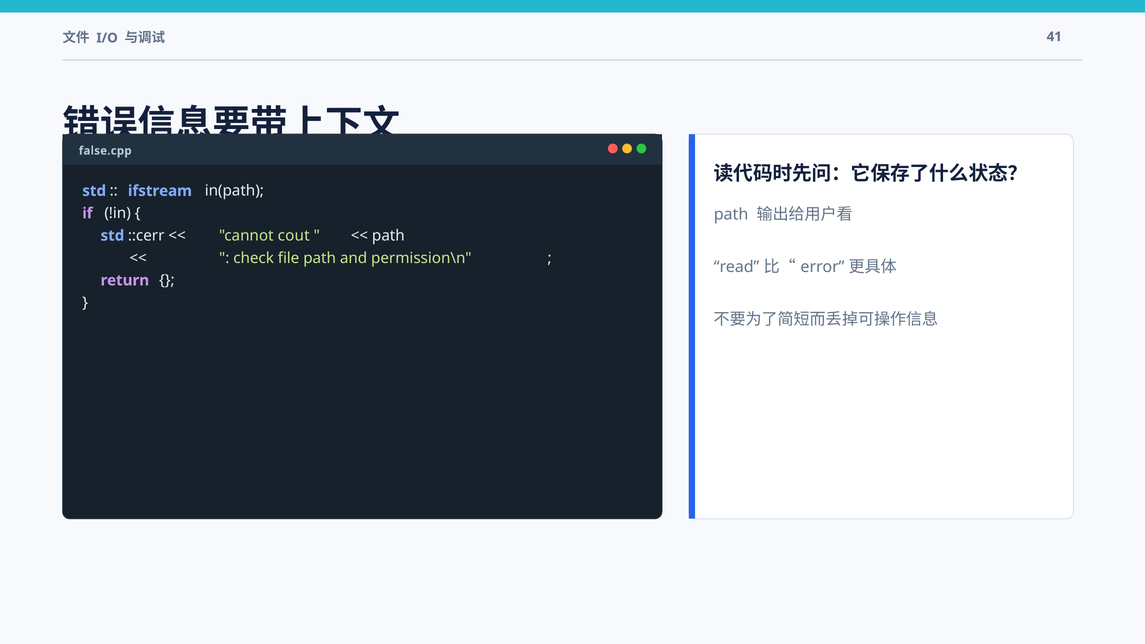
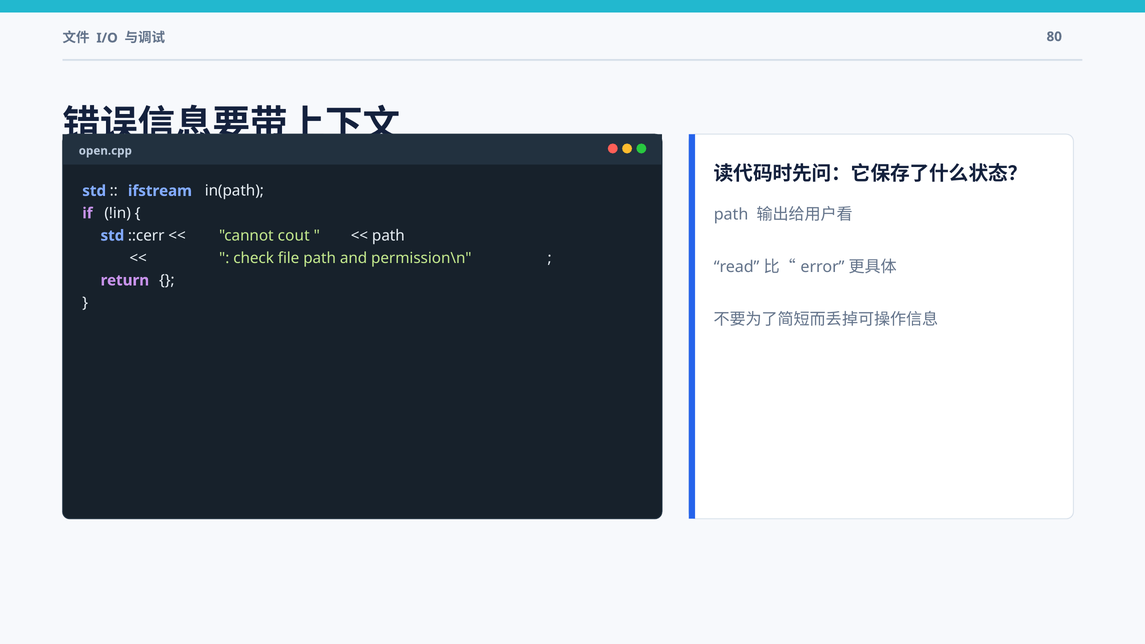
41: 41 -> 80
false.cpp: false.cpp -> open.cpp
